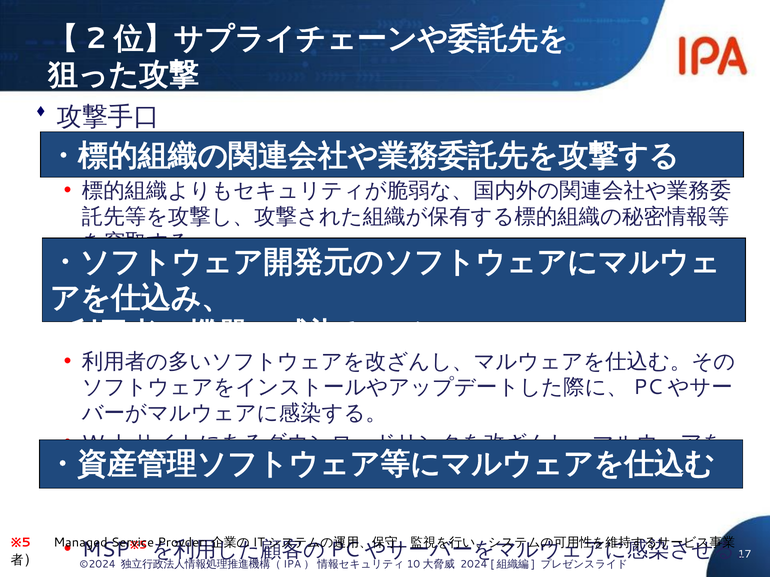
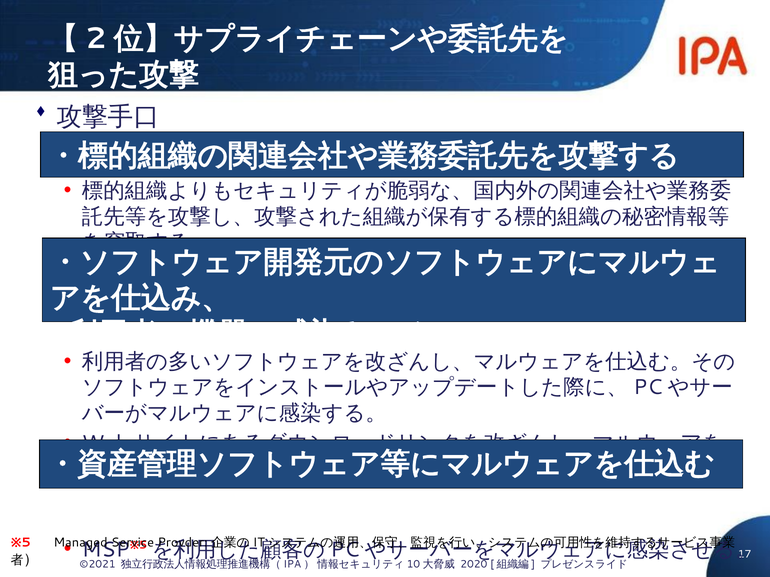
©2024: ©2024 -> ©2021
2024: 2024 -> 2020
